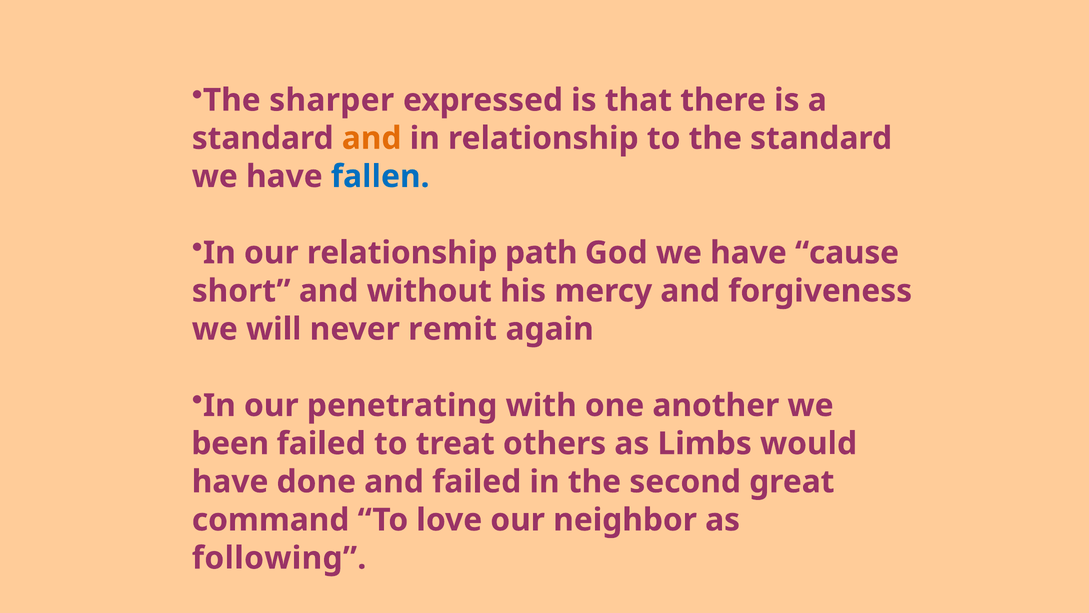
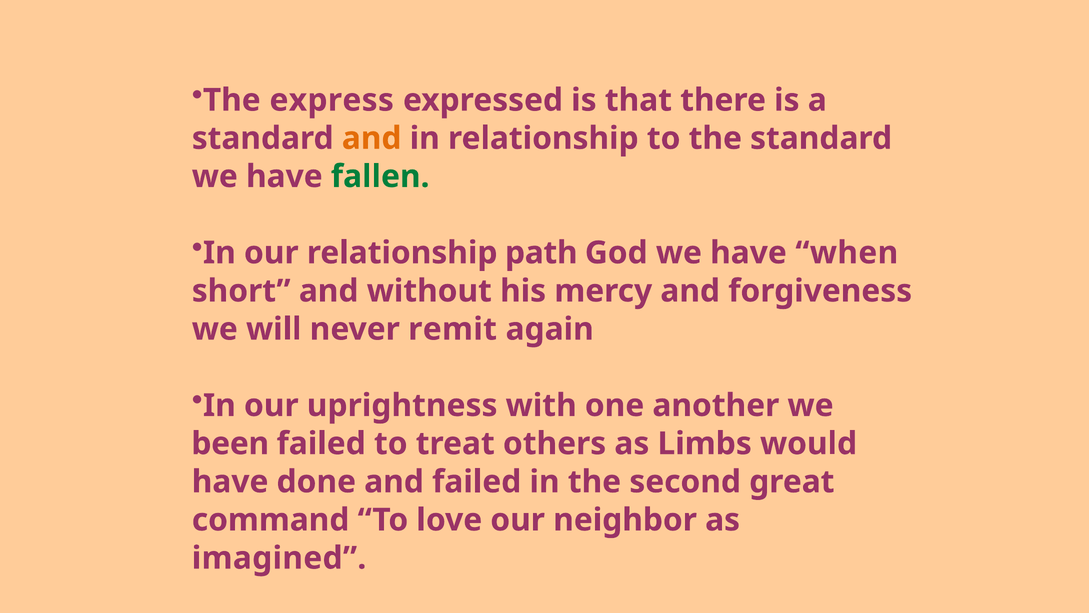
sharper: sharper -> express
fallen colour: blue -> green
cause: cause -> when
penetrating: penetrating -> uprightness
following: following -> imagined
